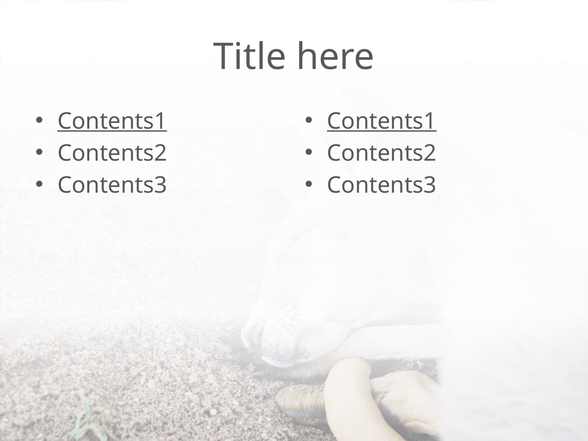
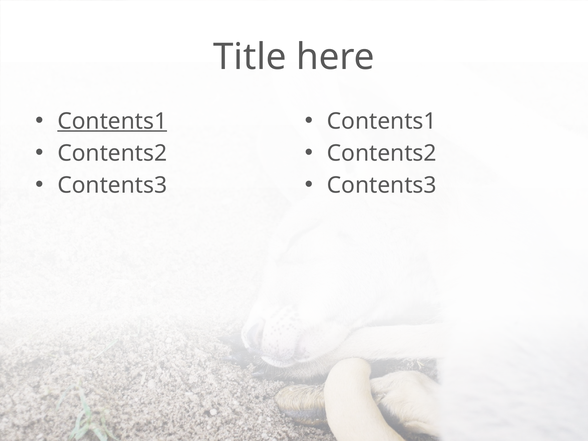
Contents1 at (382, 121) underline: present -> none
